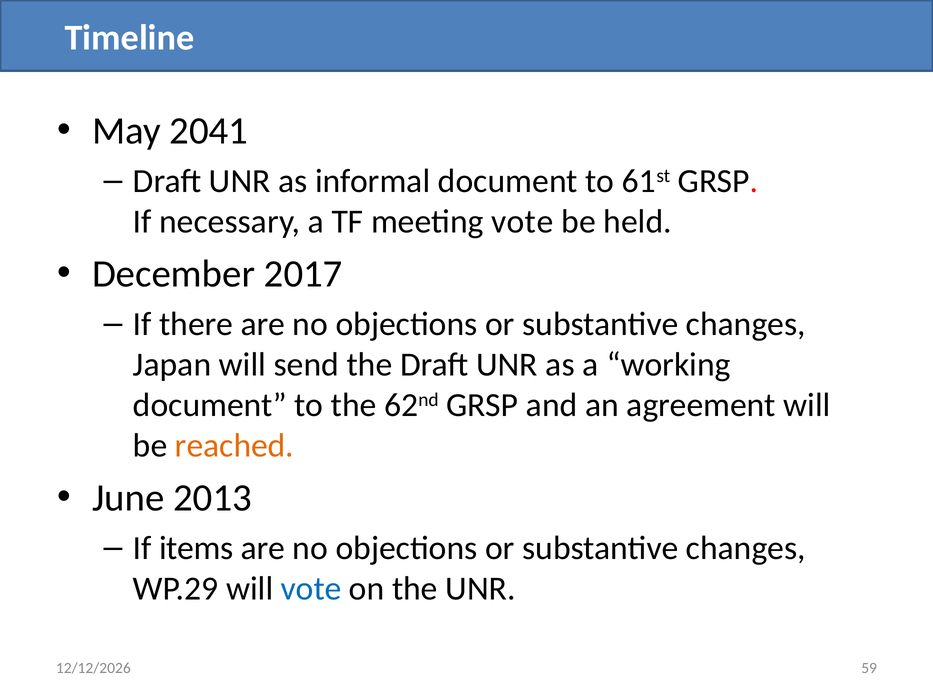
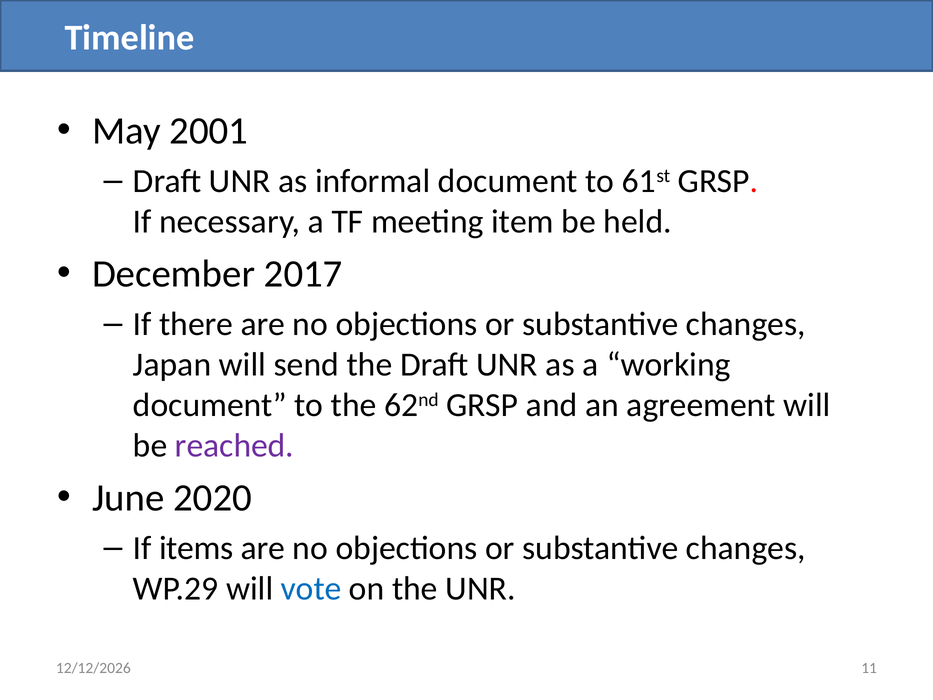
2041: 2041 -> 2001
meeting vote: vote -> item
reached colour: orange -> purple
2013: 2013 -> 2020
59: 59 -> 11
